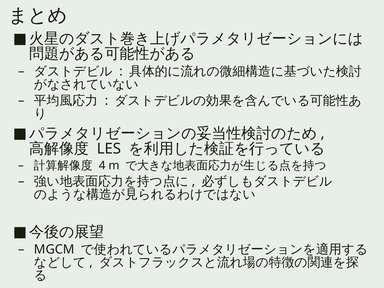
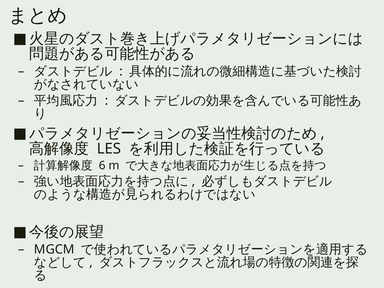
4: 4 -> 6
